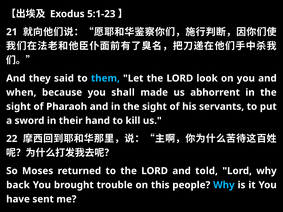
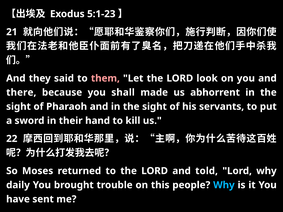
them colour: light blue -> pink
when: when -> there
back: back -> daily
